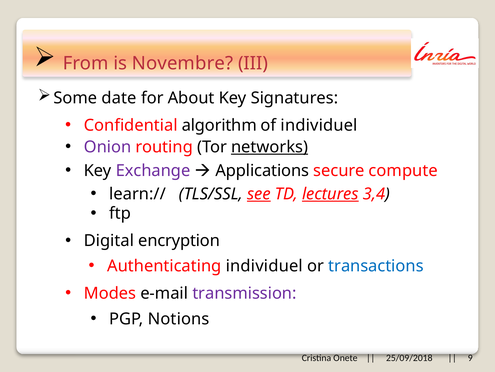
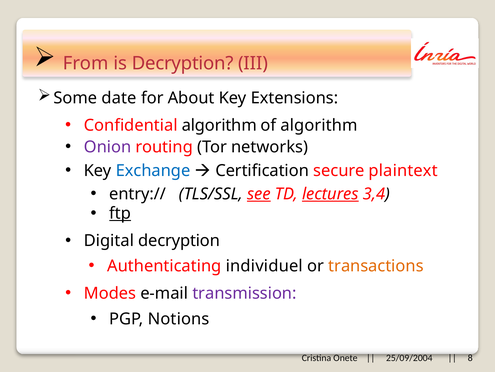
is Novembre: Novembre -> Decryption
Signatures: Signatures -> Extensions
of individuel: individuel -> algorithm
networks underline: present -> none
Exchange colour: purple -> blue
Applications: Applications -> Certification
compute: compute -> plaintext
learn://: learn:// -> entry://
ftp underline: none -> present
Digital encryption: encryption -> decryption
transactions colour: blue -> orange
25/09/2018: 25/09/2018 -> 25/09/2004
9: 9 -> 8
